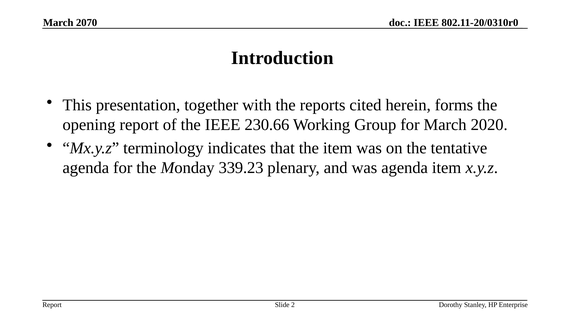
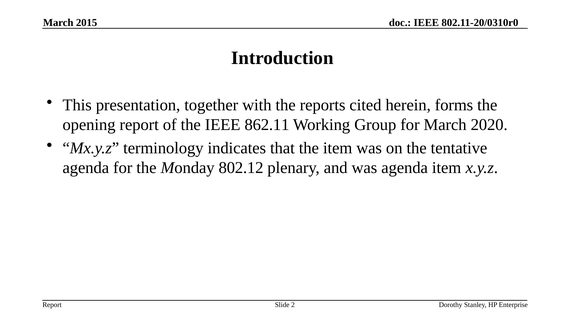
2070: 2070 -> 2015
230.66: 230.66 -> 862.11
339.23: 339.23 -> 802.12
